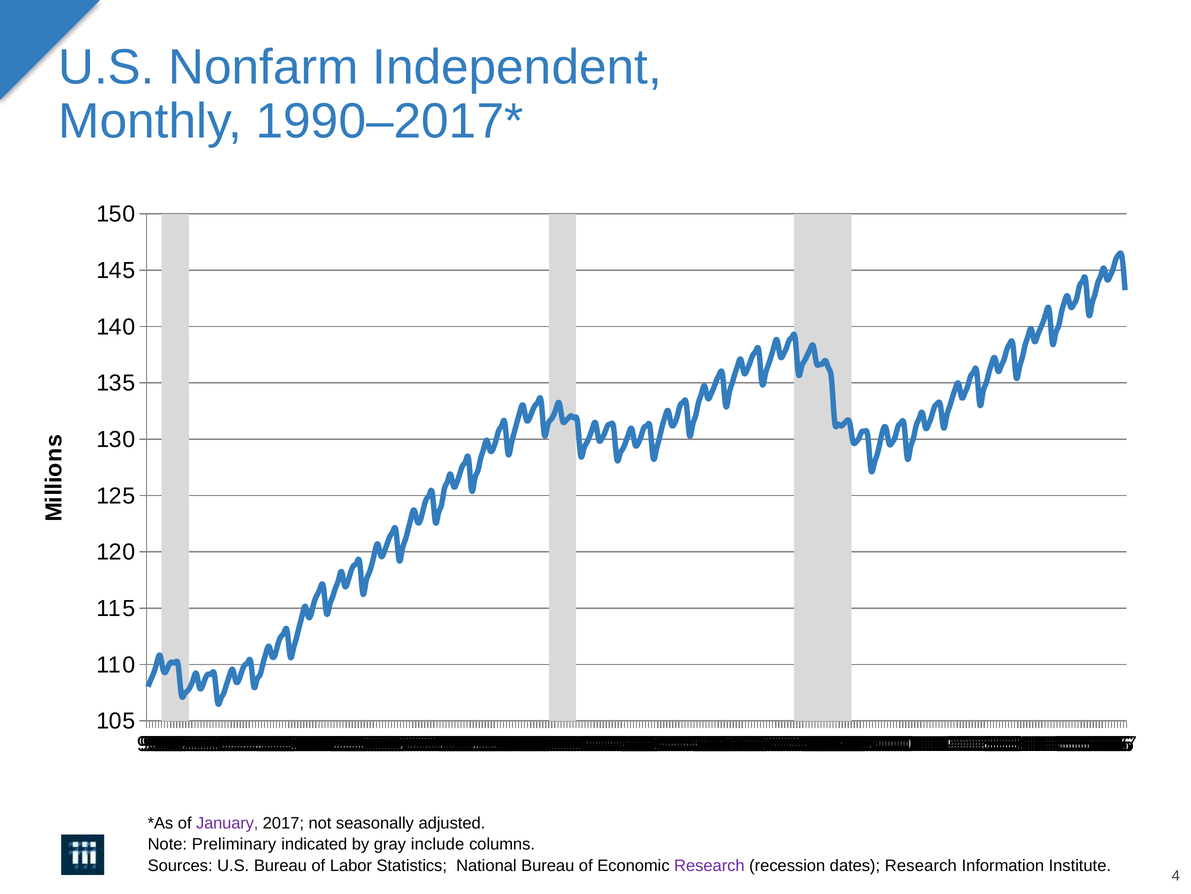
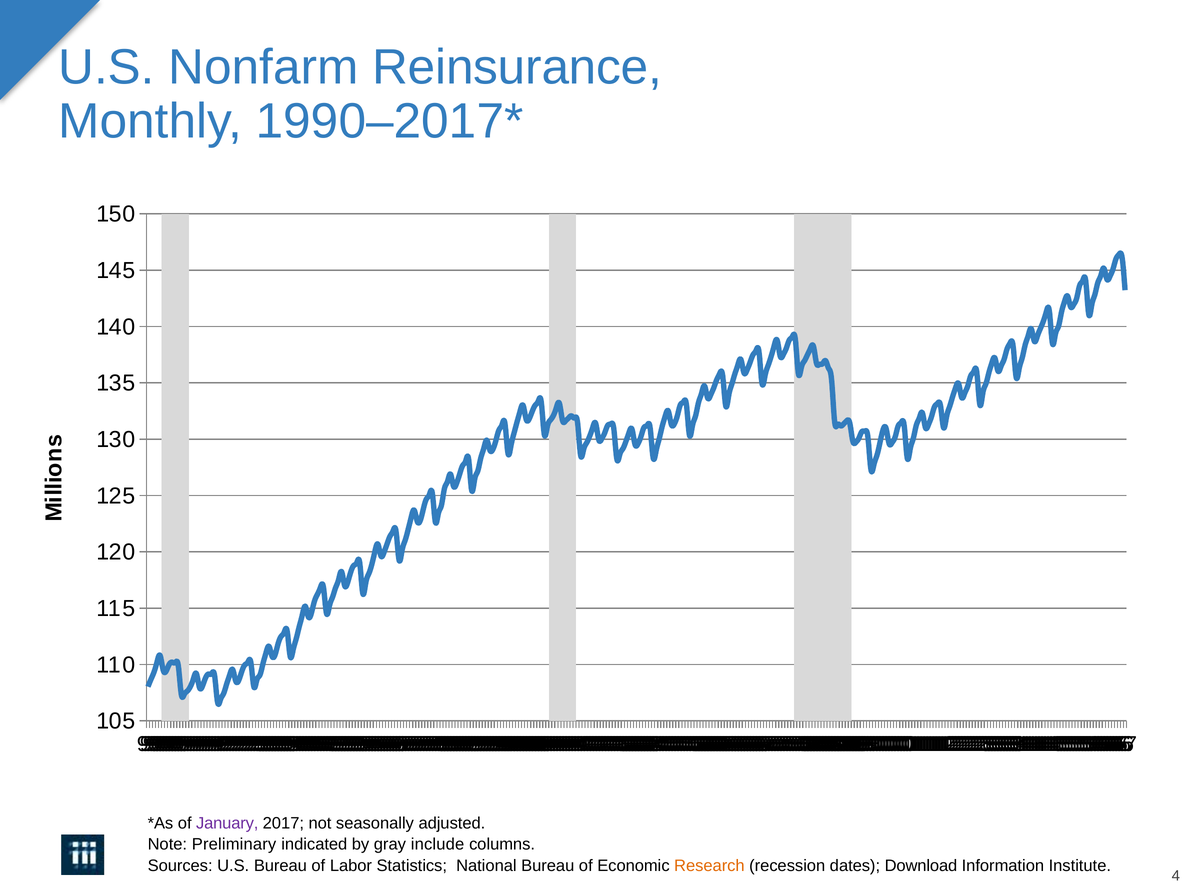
Independent: Independent -> Reinsurance
Research at (709, 865) colour: purple -> orange
dates Research: Research -> Download
